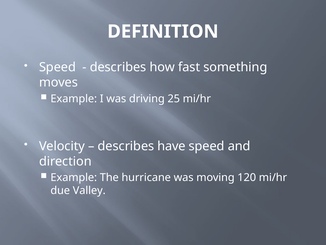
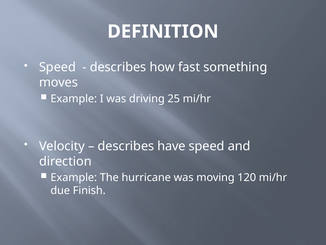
Valley: Valley -> Finish
